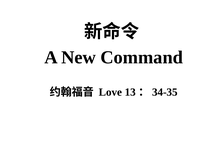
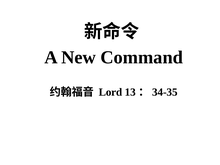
Love: Love -> Lord
